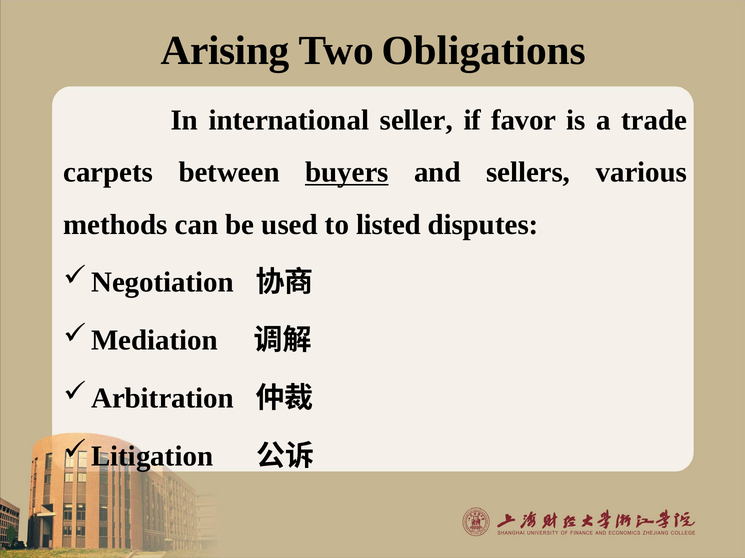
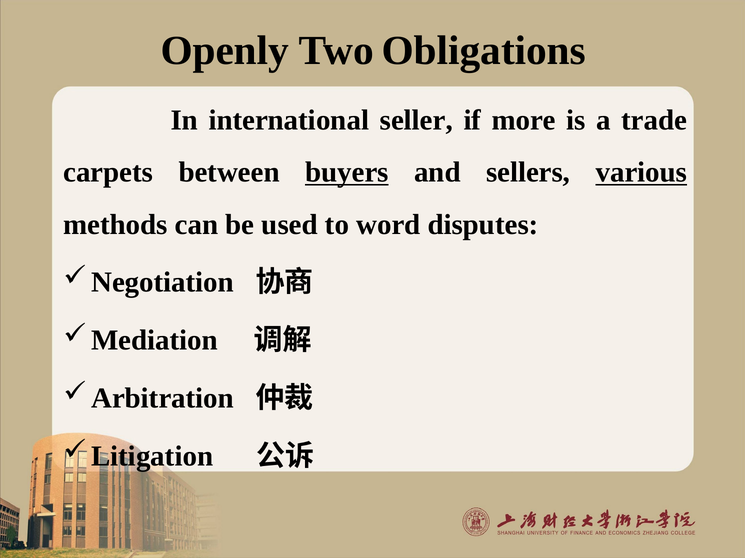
Arising: Arising -> Openly
favor: favor -> more
various underline: none -> present
listed: listed -> word
